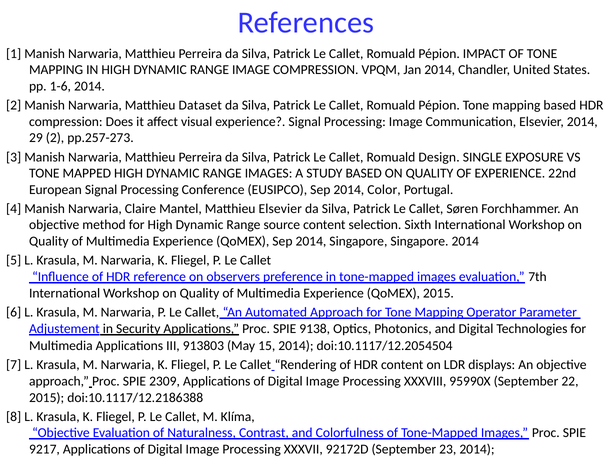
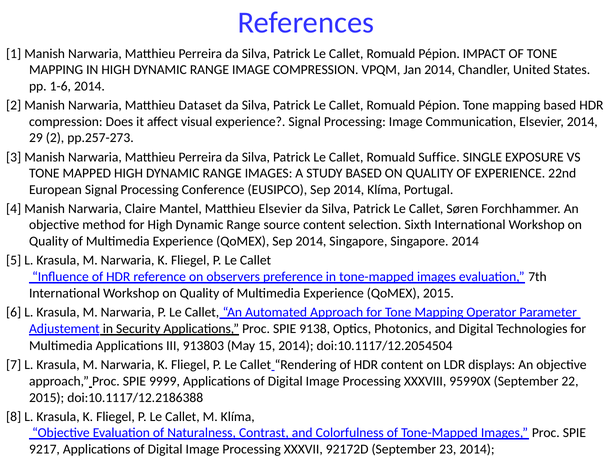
Design: Design -> Suffice
2014 Color: Color -> Klíma
2309: 2309 -> 9999
